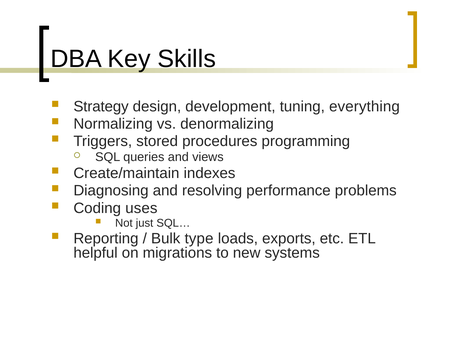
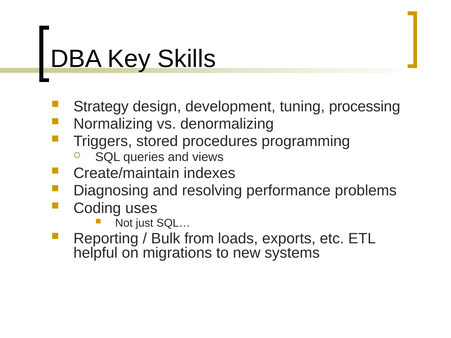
everything: everything -> processing
type: type -> from
